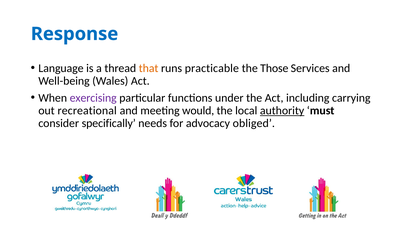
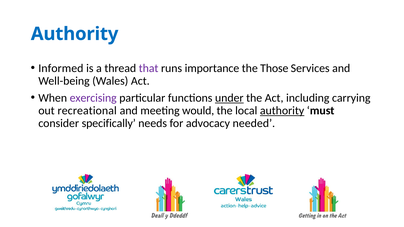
Response at (75, 34): Response -> Authority
Language: Language -> Informed
that colour: orange -> purple
practicable: practicable -> importance
under underline: none -> present
obliged: obliged -> needed
